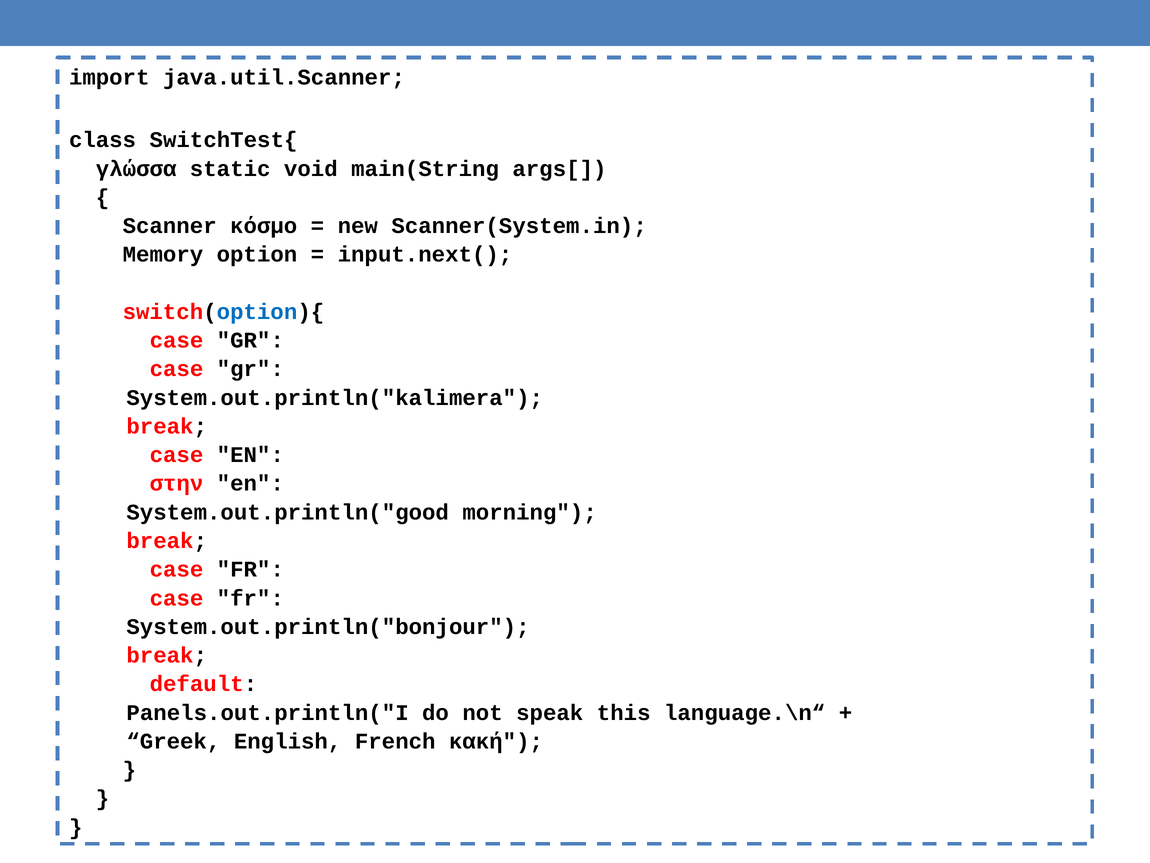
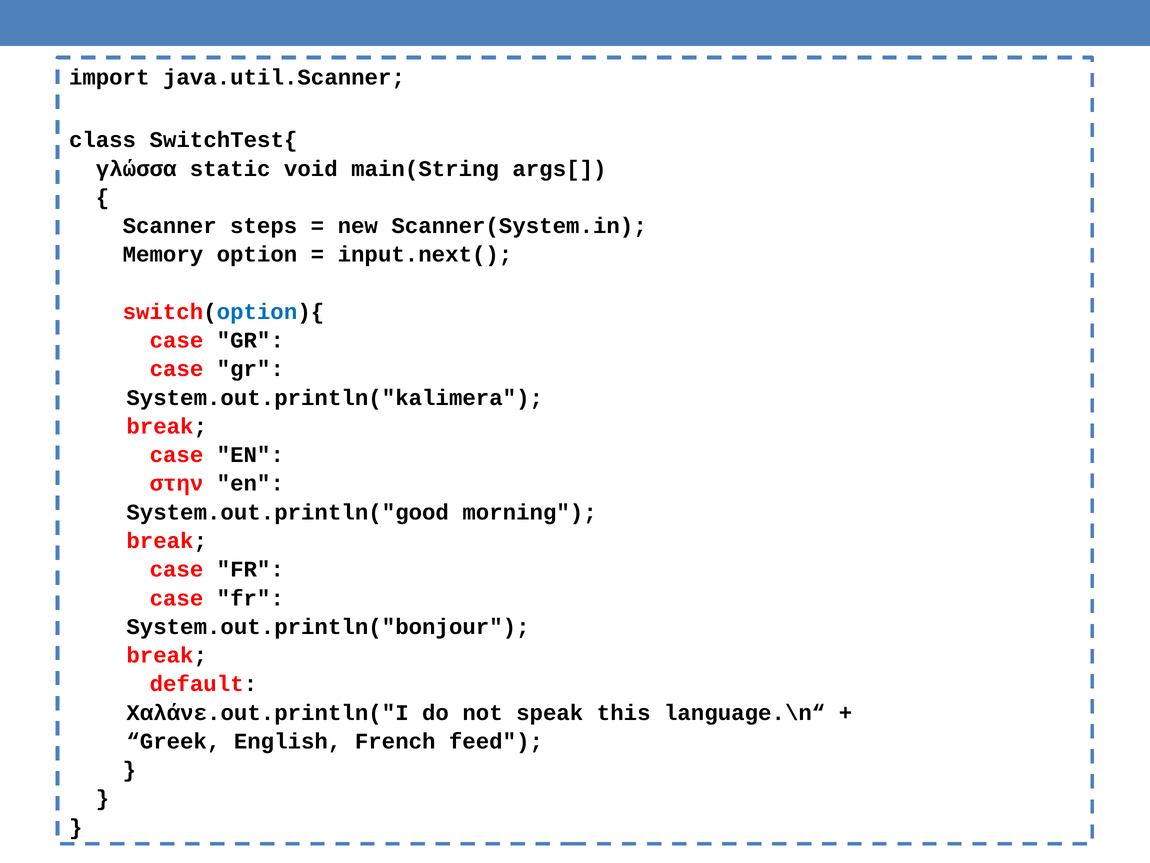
κόσμο: κόσμο -> steps
Panels.out.println("I: Panels.out.println("I -> Χαλάνε.out.println("I
κακή: κακή -> feed
